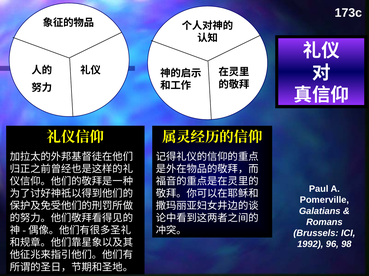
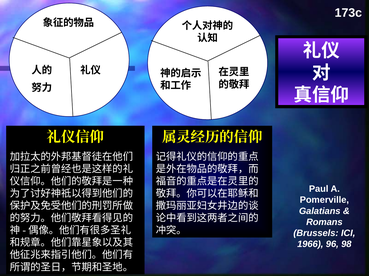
1992: 1992 -> 1966
